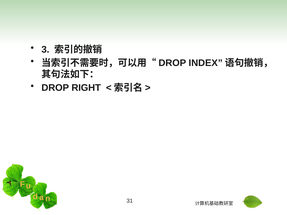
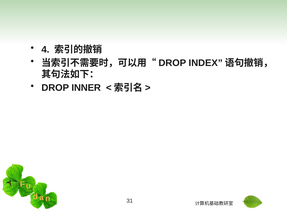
3: 3 -> 4
RIGHT: RIGHT -> INNER
